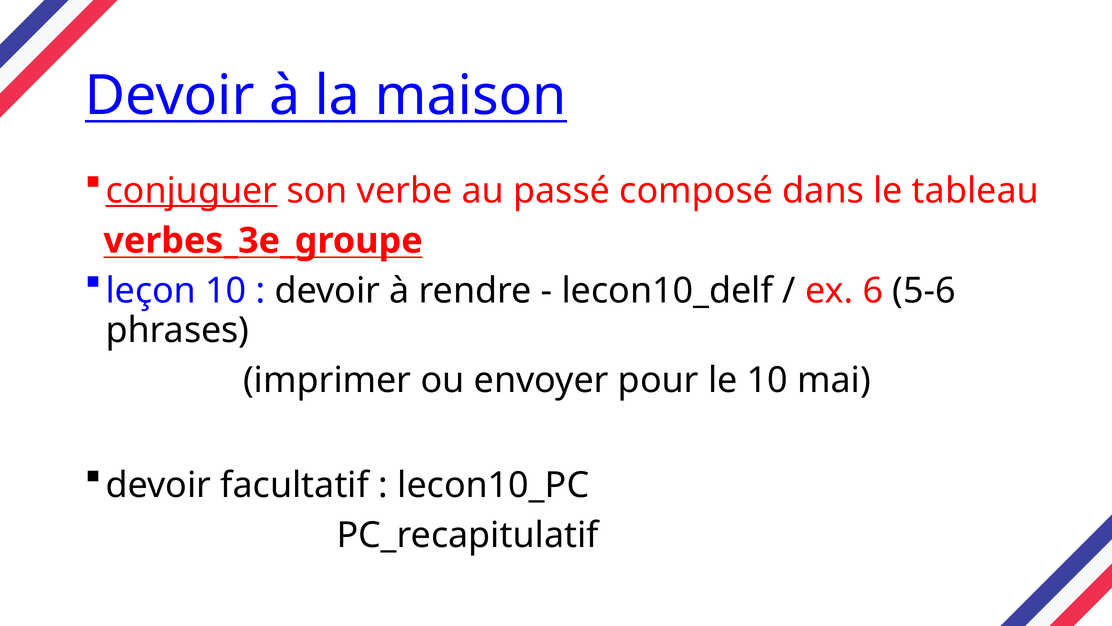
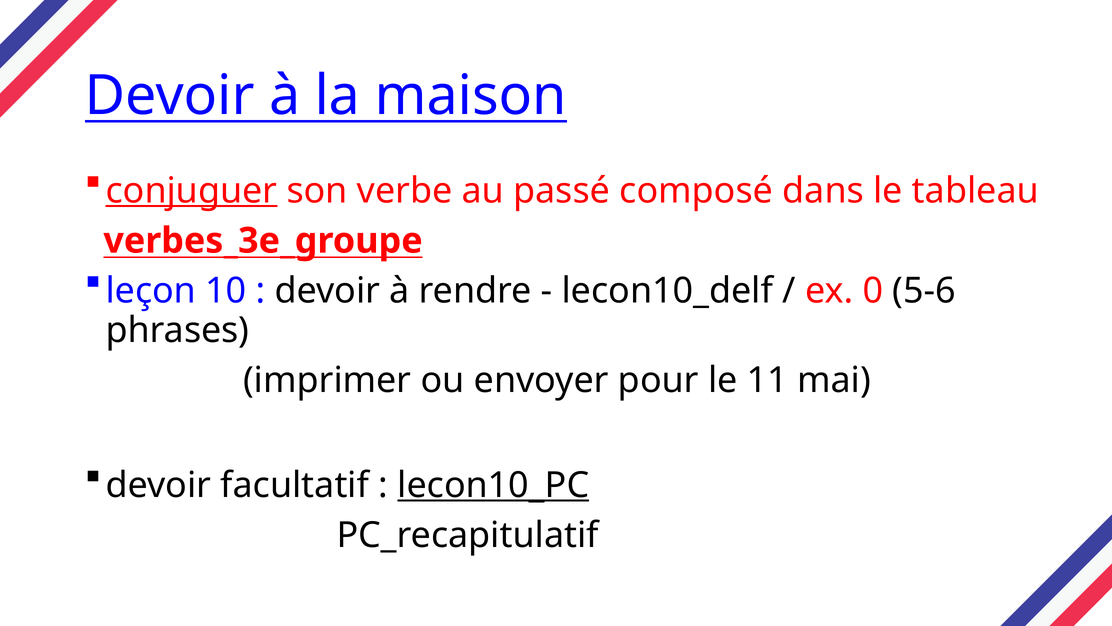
6: 6 -> 0
le 10: 10 -> 11
lecon10_PC underline: none -> present
